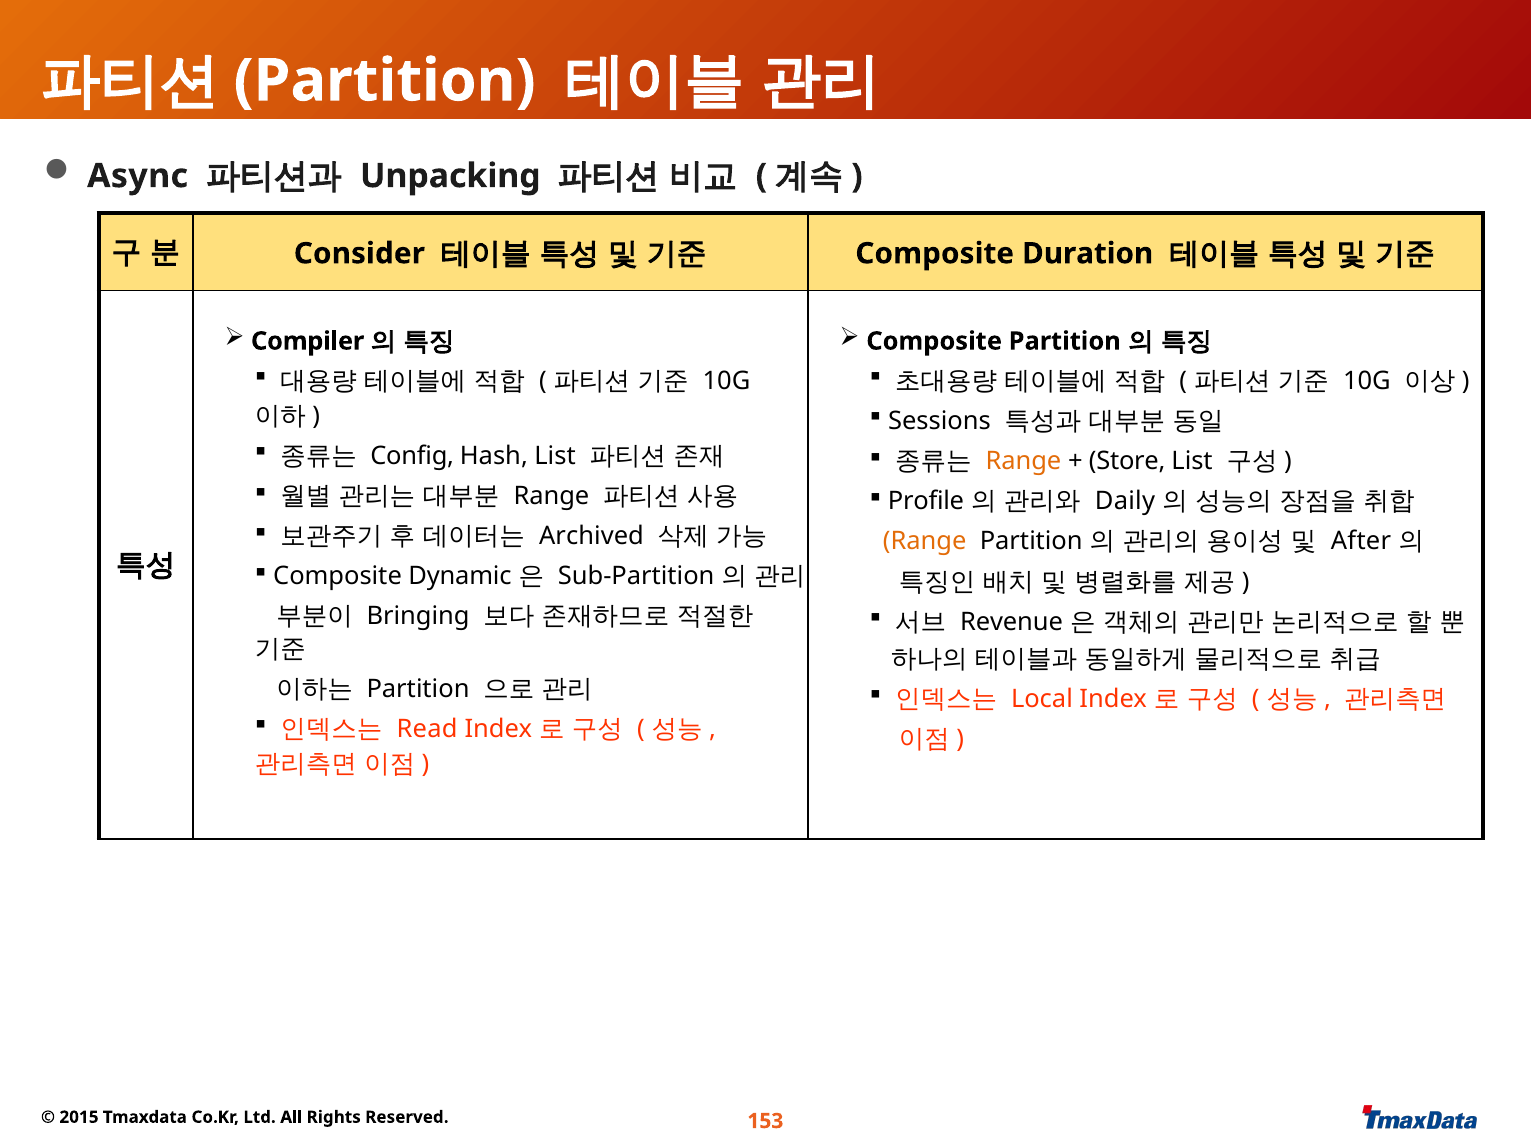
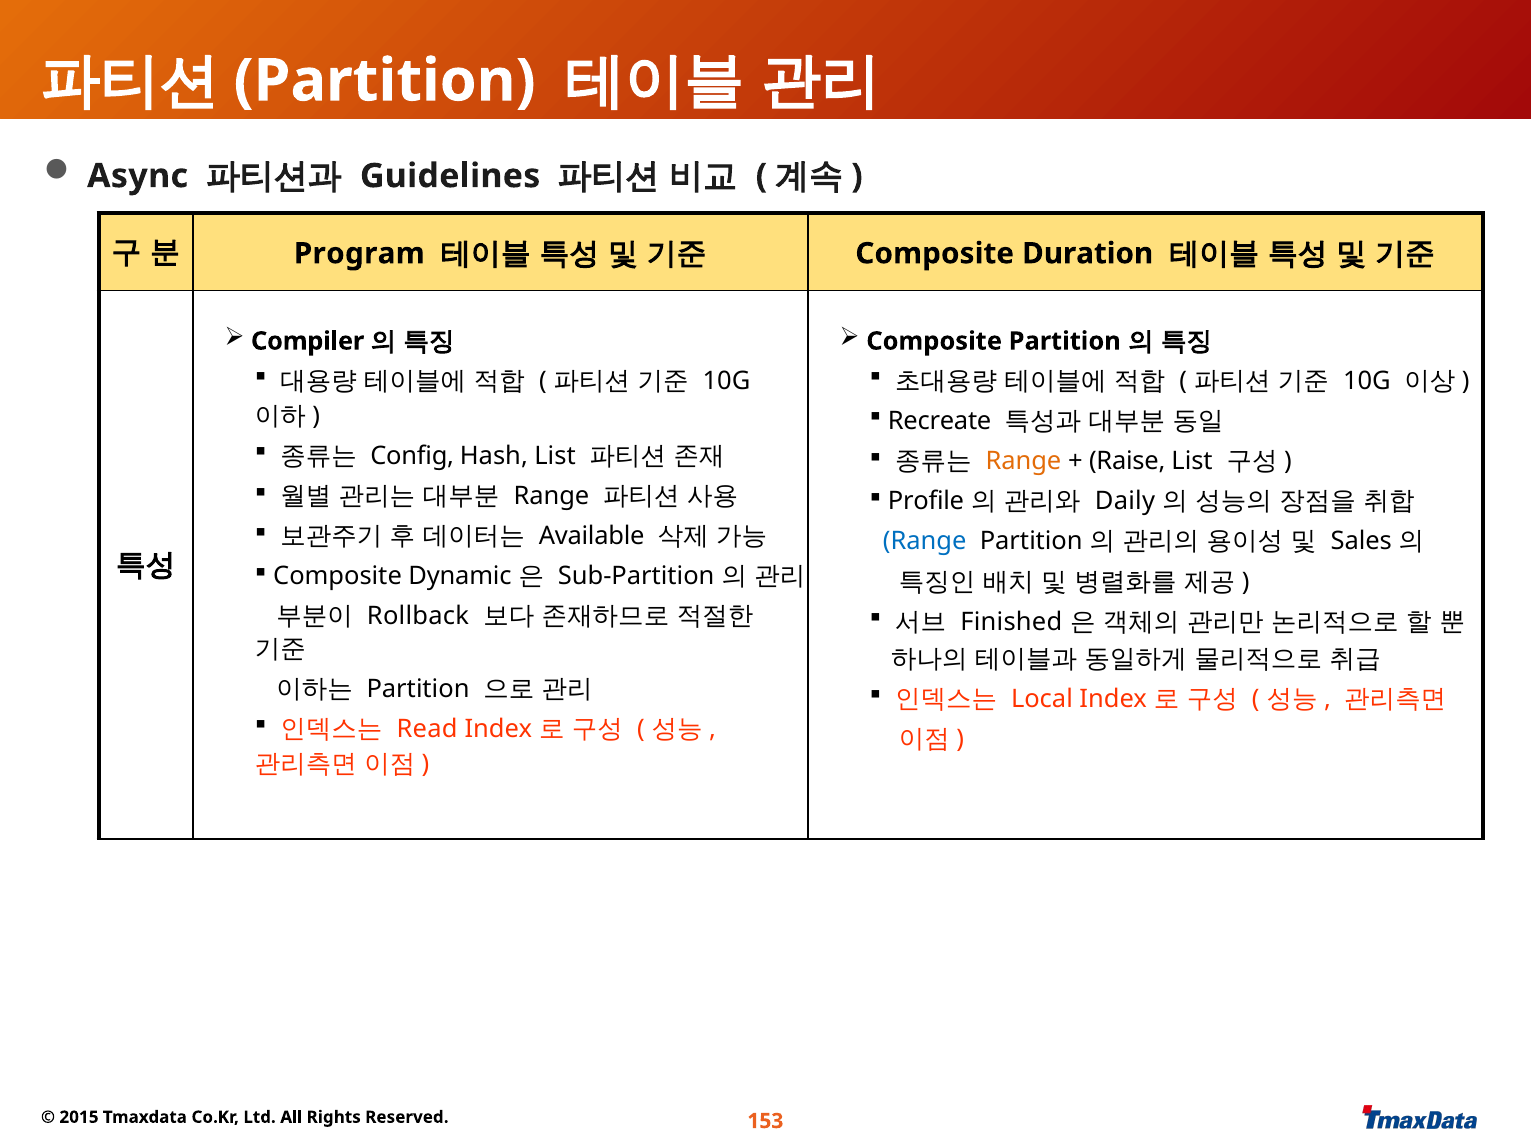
Unpacking: Unpacking -> Guidelines
Consider: Consider -> Program
Sessions: Sessions -> Recreate
Store: Store -> Raise
Archived: Archived -> Available
Range at (925, 542) colour: orange -> blue
After: After -> Sales
Bringing: Bringing -> Rollback
Revenue: Revenue -> Finished
